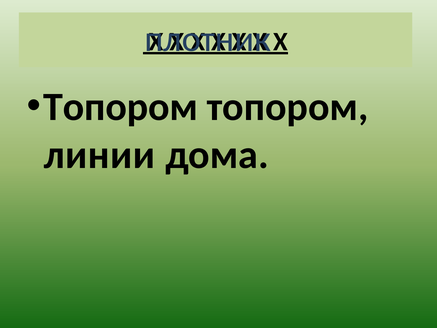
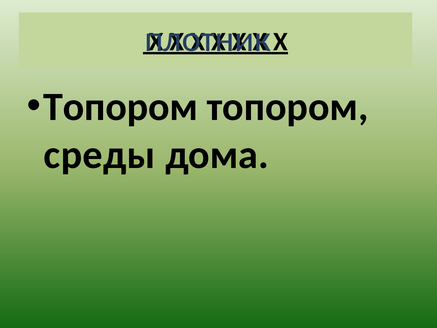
линии: линии -> среды
